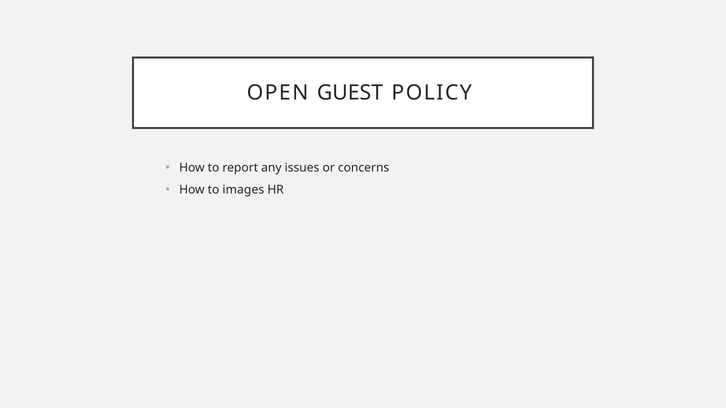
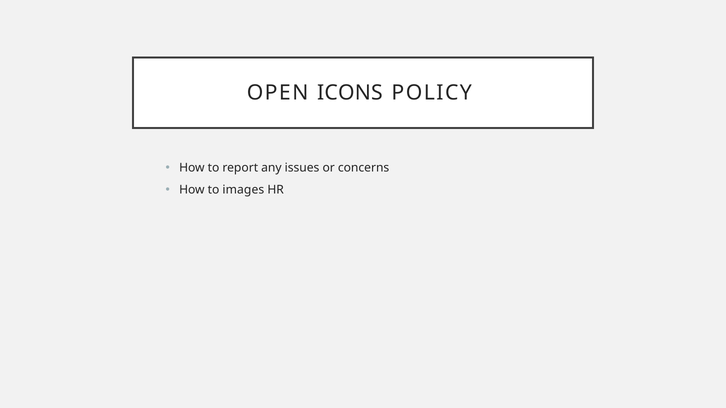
GUEST: GUEST -> ICONS
